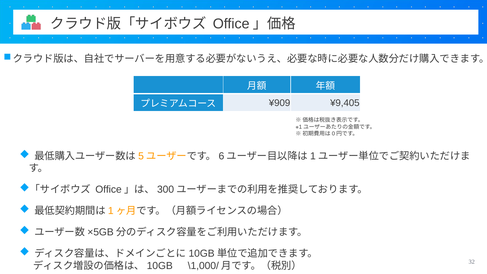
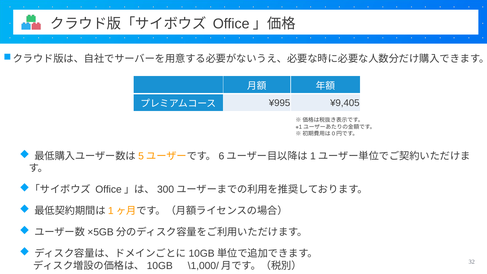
¥909: ¥909 -> ¥995
